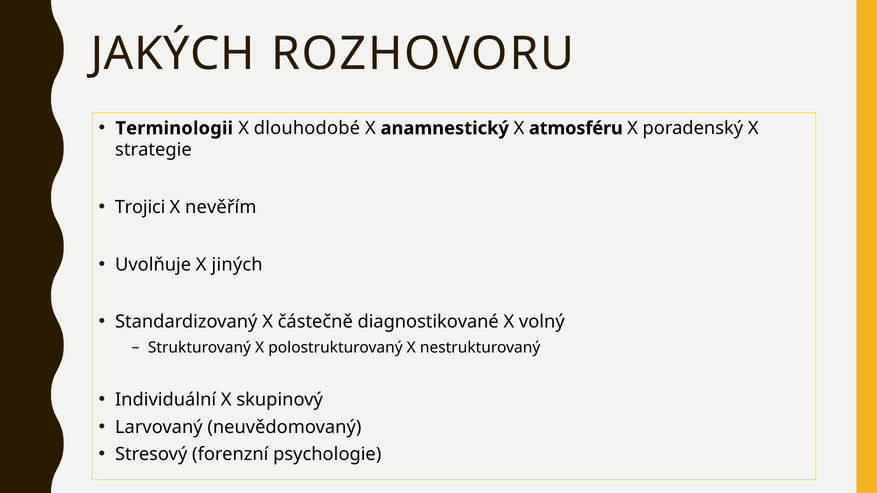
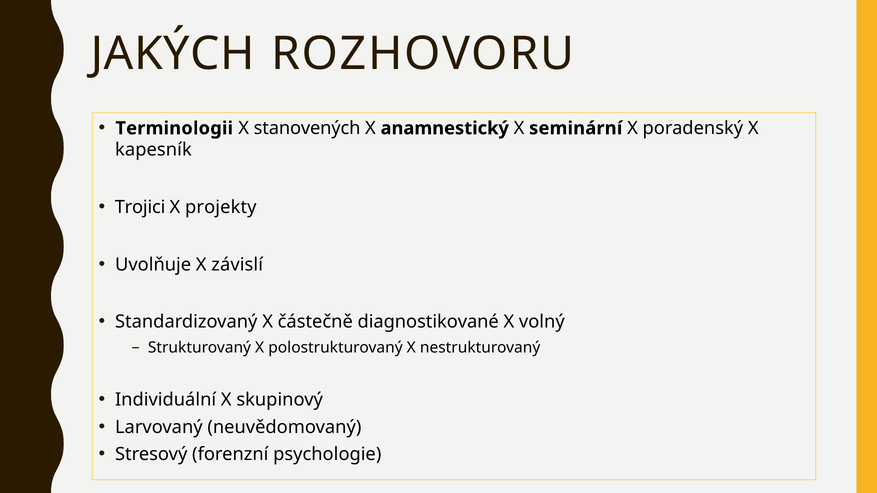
dlouhodobé: dlouhodobé -> stanovených
atmosféru: atmosféru -> seminární
strategie: strategie -> kapesník
nevěřím: nevěřím -> projekty
jiných: jiných -> závislí
